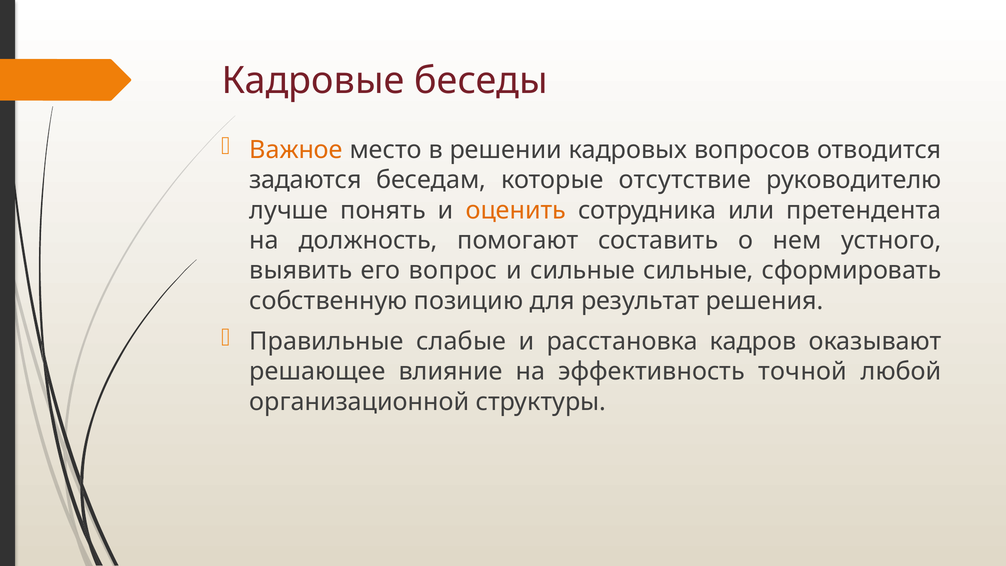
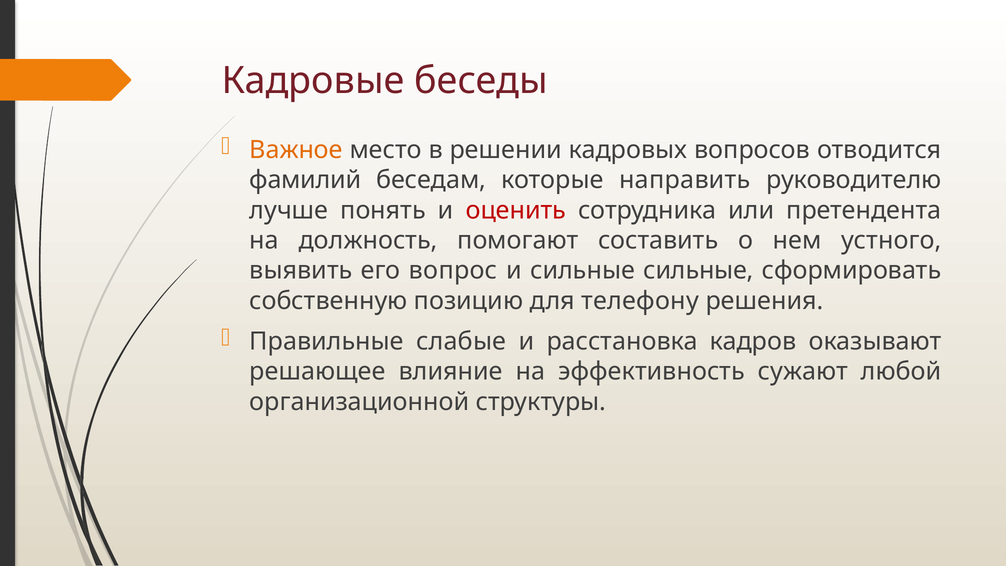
задаются: задаются -> фамилий
отсутствие: отсутствие -> направить
оценить colour: orange -> red
результат: результат -> телефону
точной: точной -> сужают
